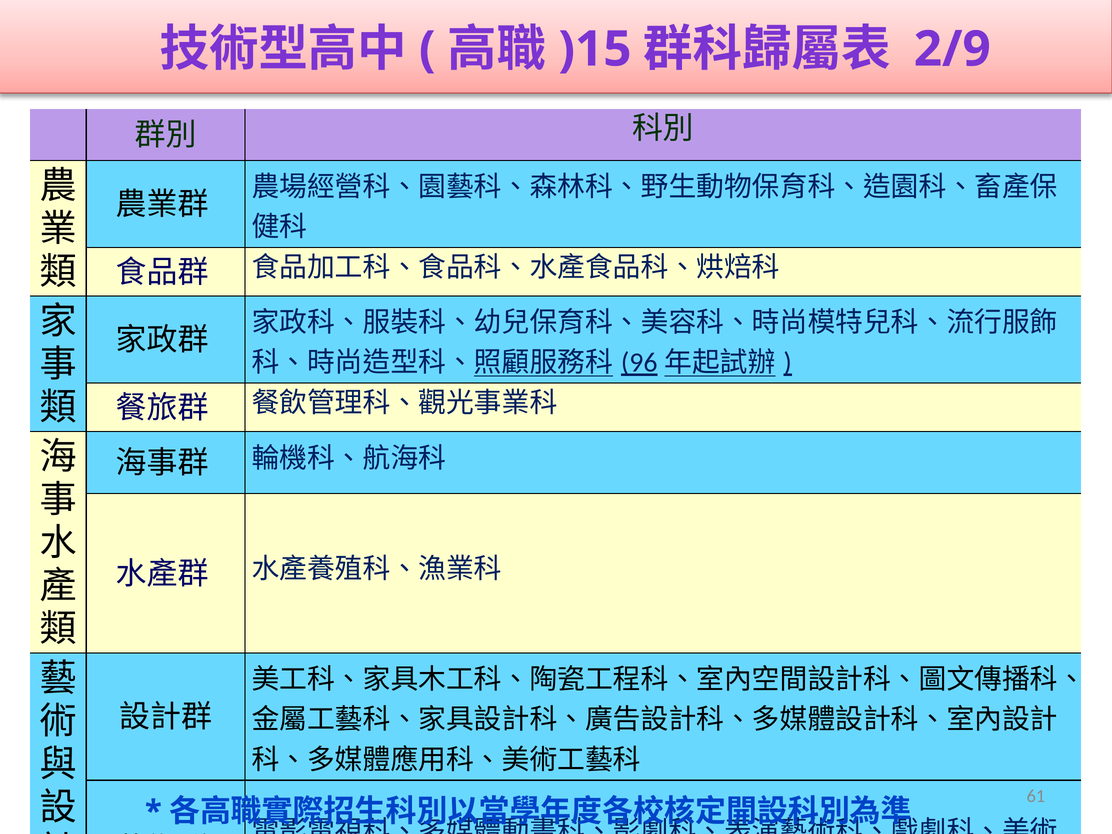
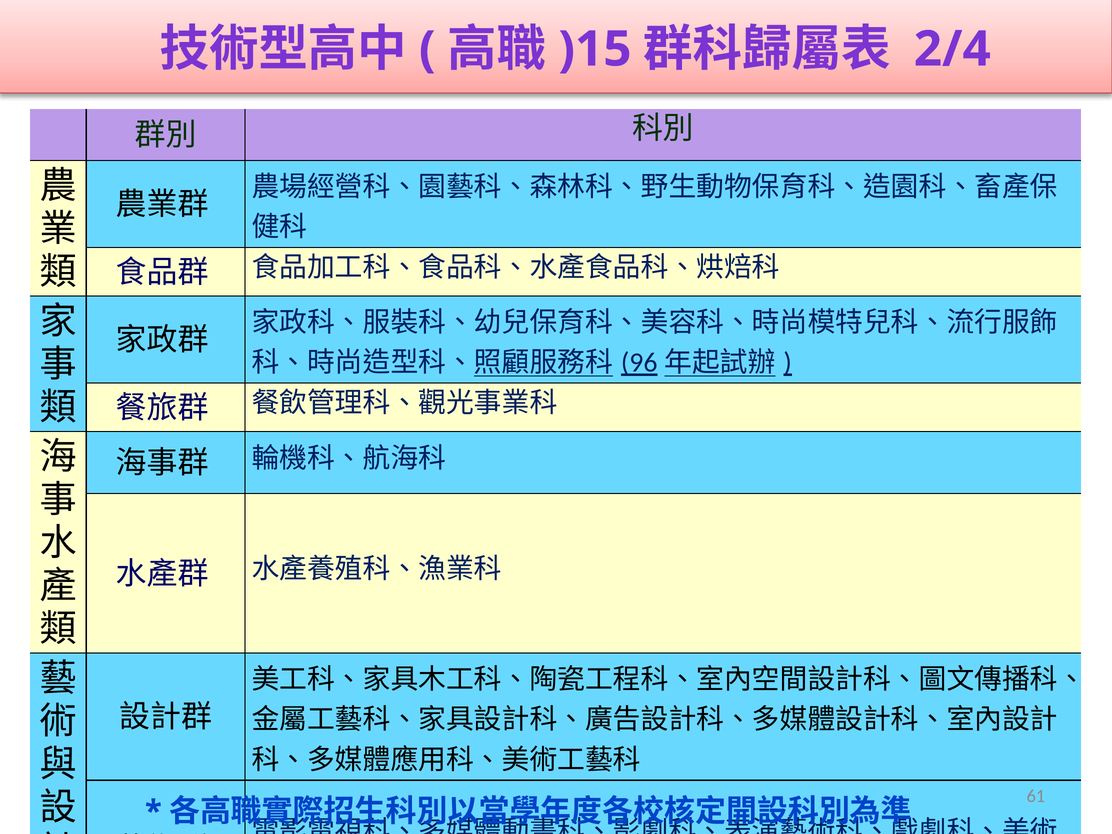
2/9: 2/9 -> 2/4
